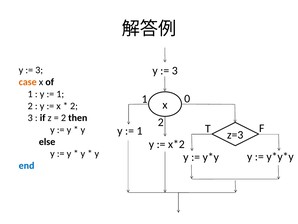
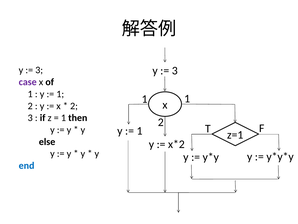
case colour: orange -> purple
1 0: 0 -> 1
2 at (63, 118): 2 -> 1
z=3: z=3 -> z=1
